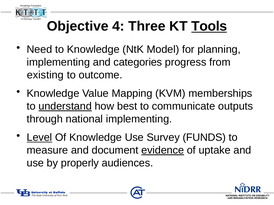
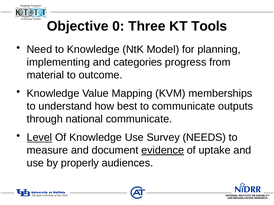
4: 4 -> 0
Tools underline: present -> none
existing: existing -> material
understand underline: present -> none
national implementing: implementing -> communicate
FUNDS: FUNDS -> NEEDS
